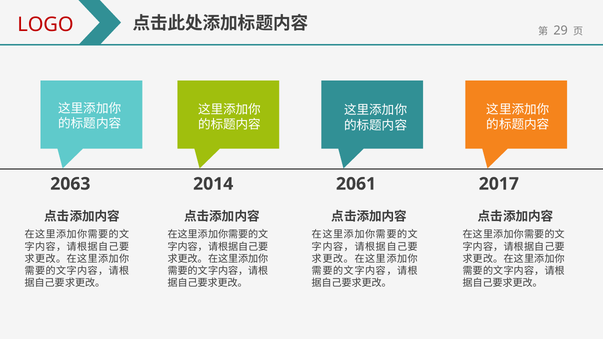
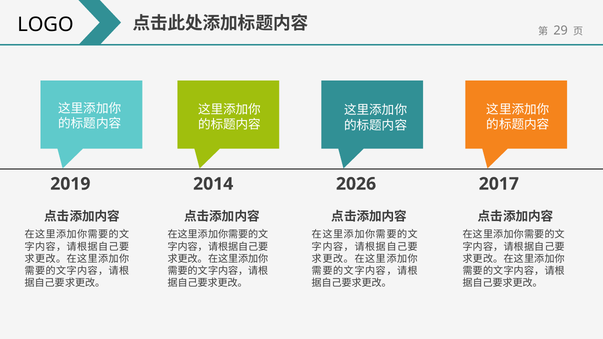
LOGO colour: red -> black
2063: 2063 -> 2019
2061: 2061 -> 2026
